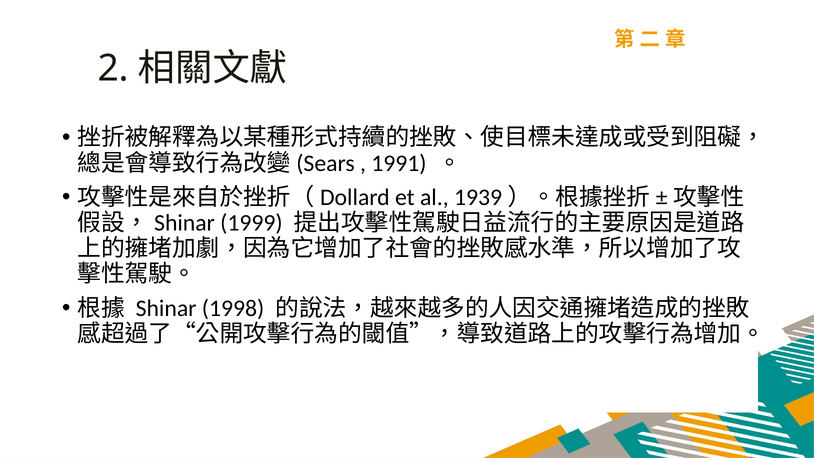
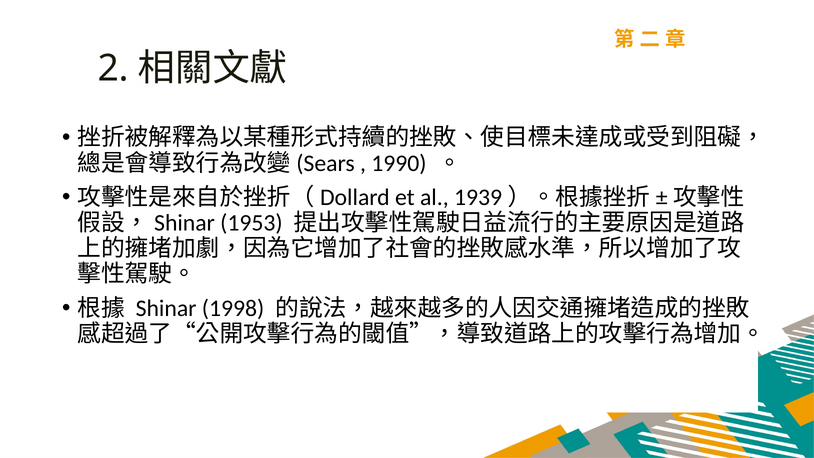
1991: 1991 -> 1990
1999: 1999 -> 1953
